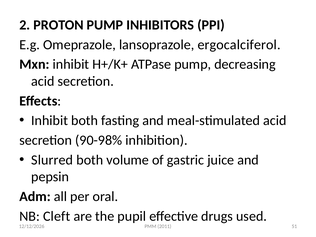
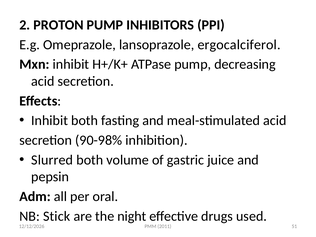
Cleft: Cleft -> Stick
pupil: pupil -> night
